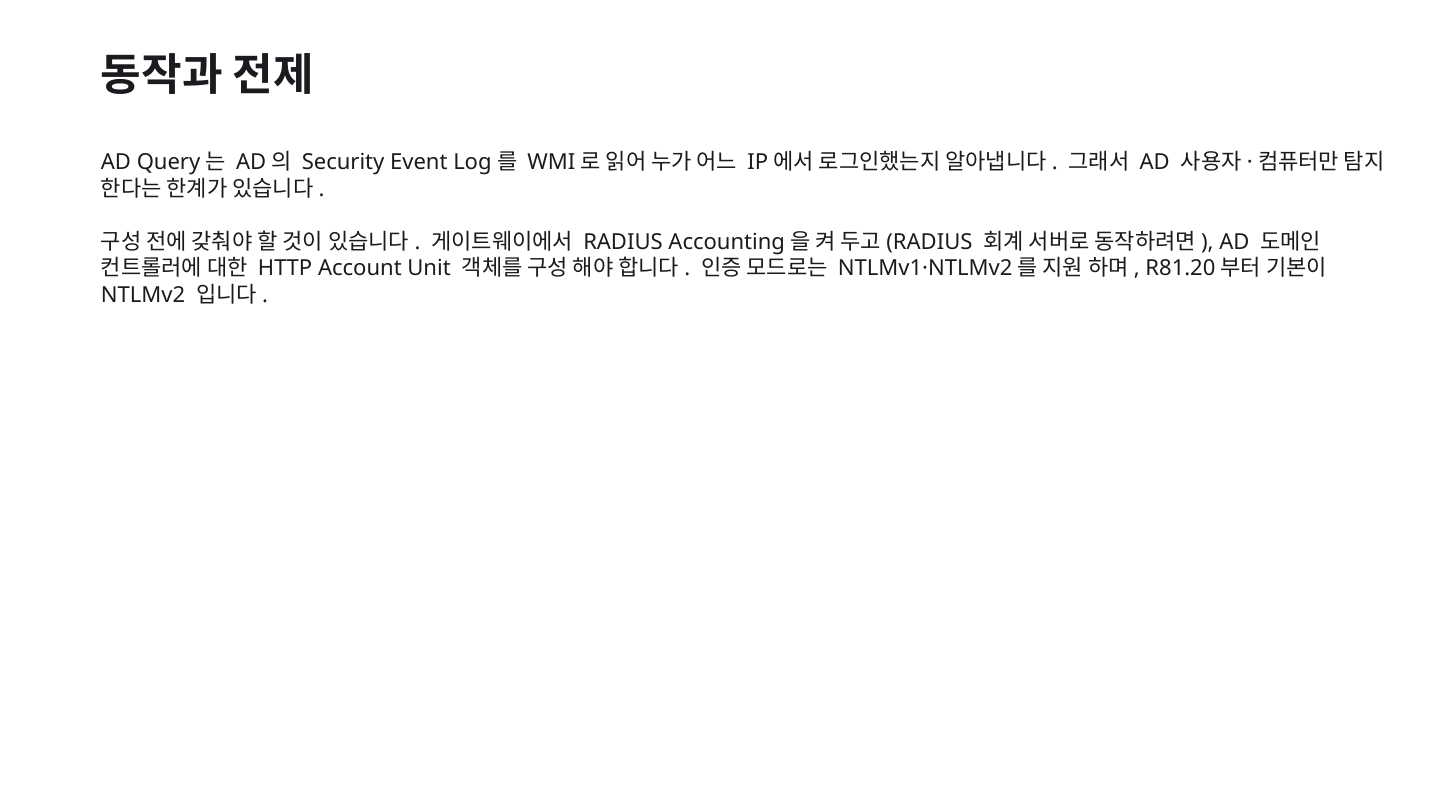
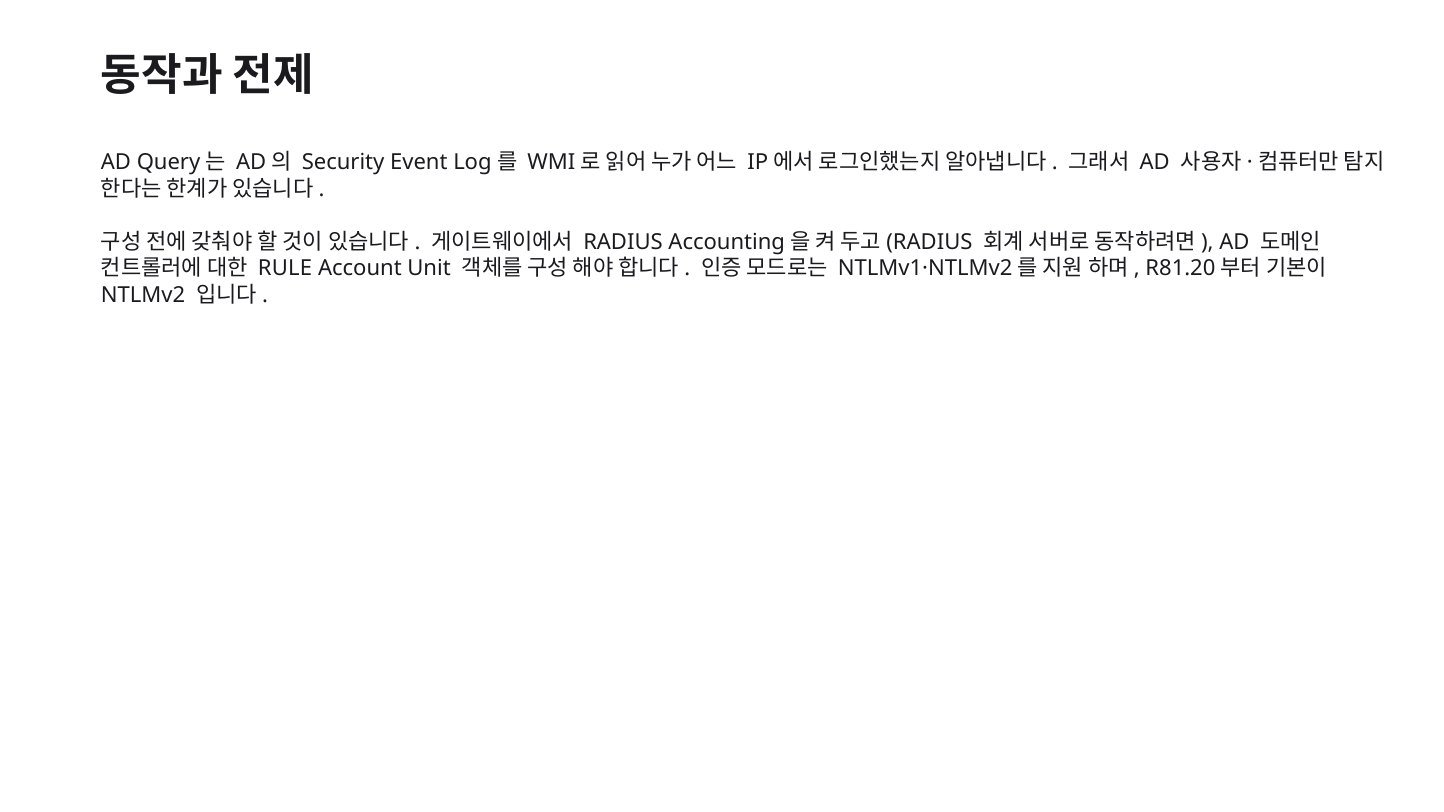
HTTP: HTTP -> RULE
